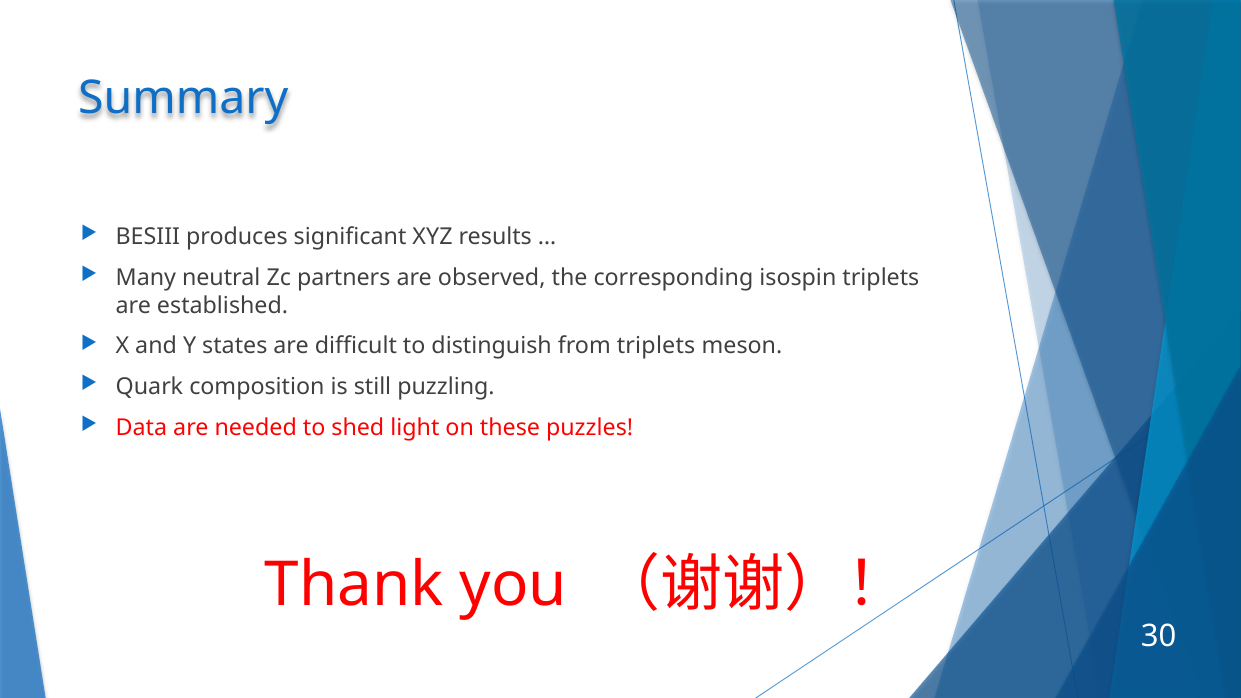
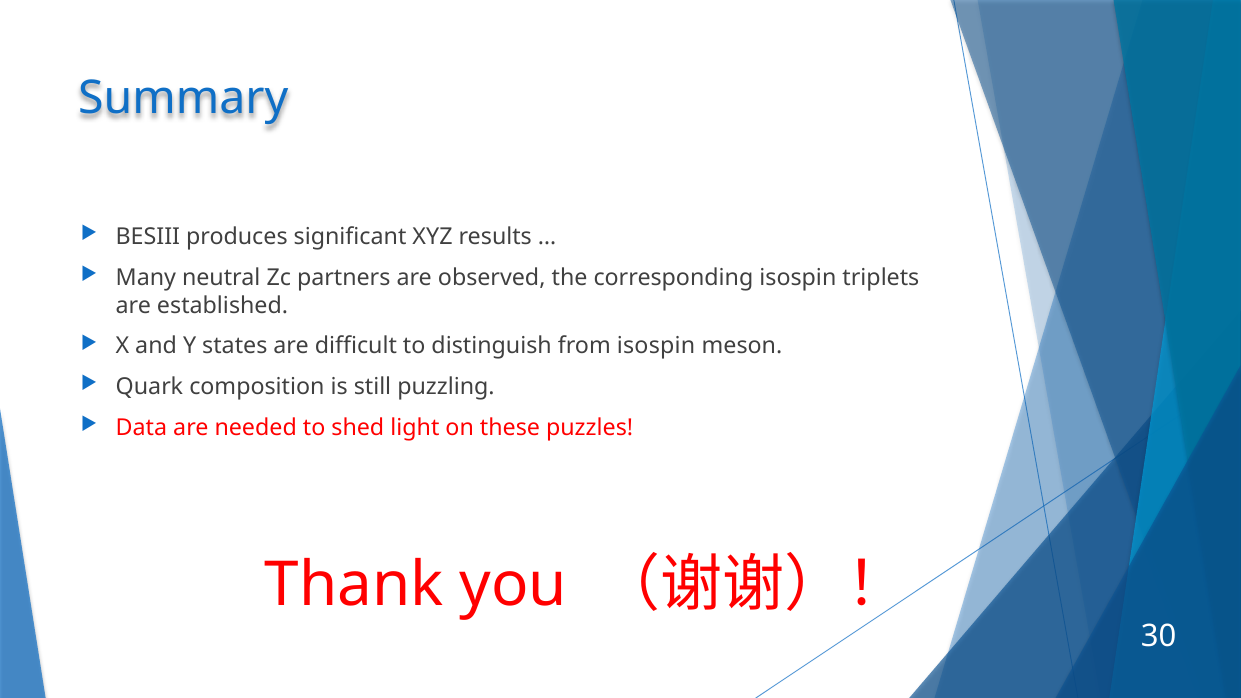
from triplets: triplets -> isospin
